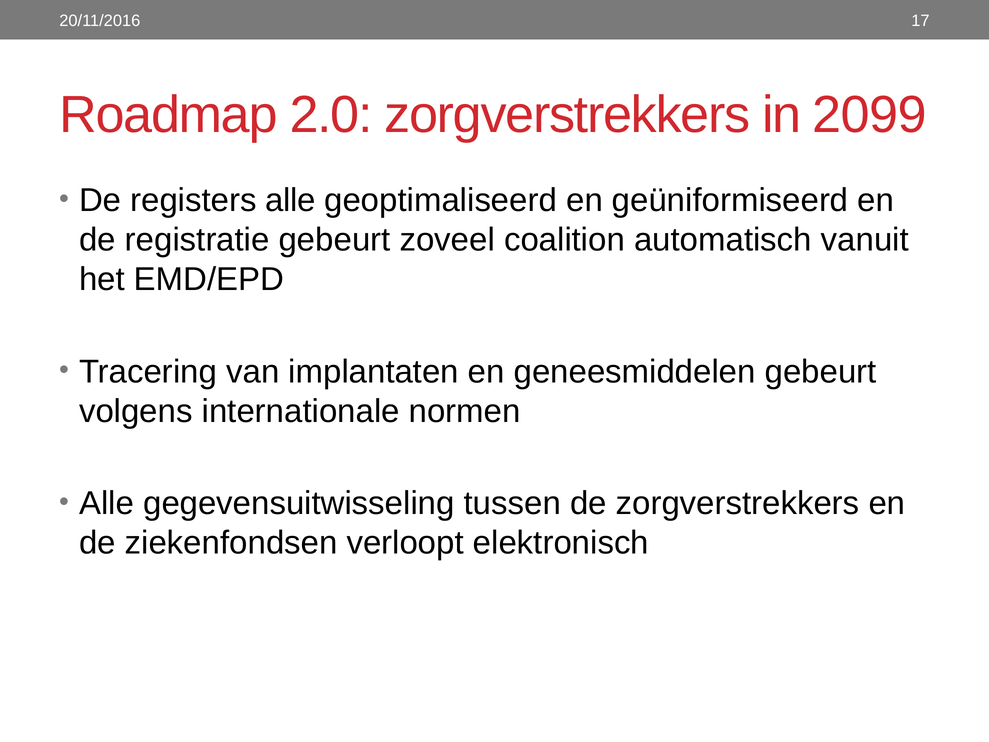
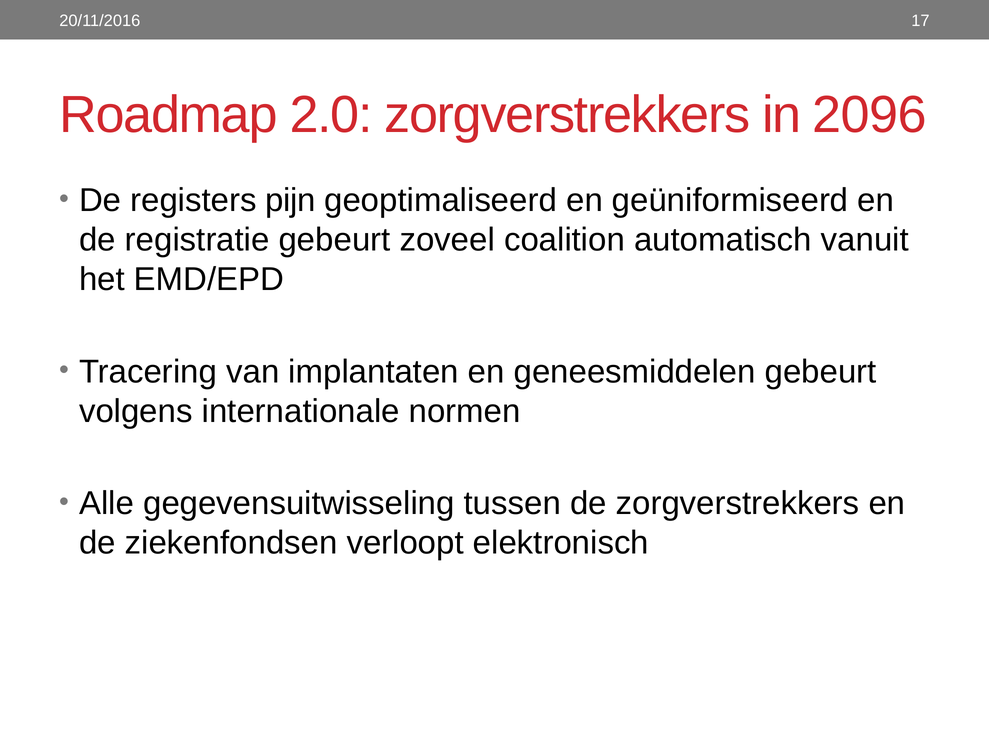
2099: 2099 -> 2096
registers alle: alle -> pijn
